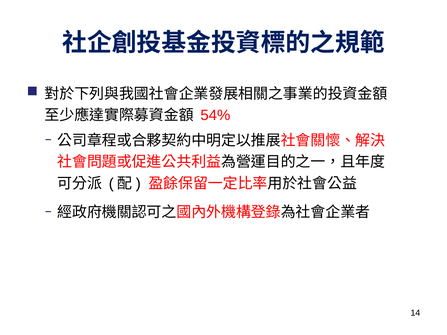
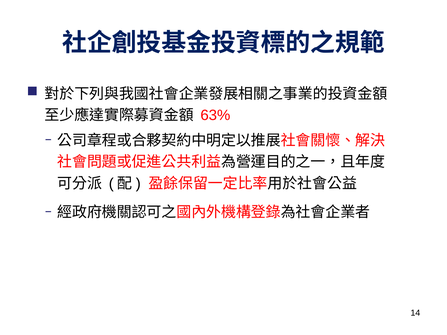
54%: 54% -> 63%
